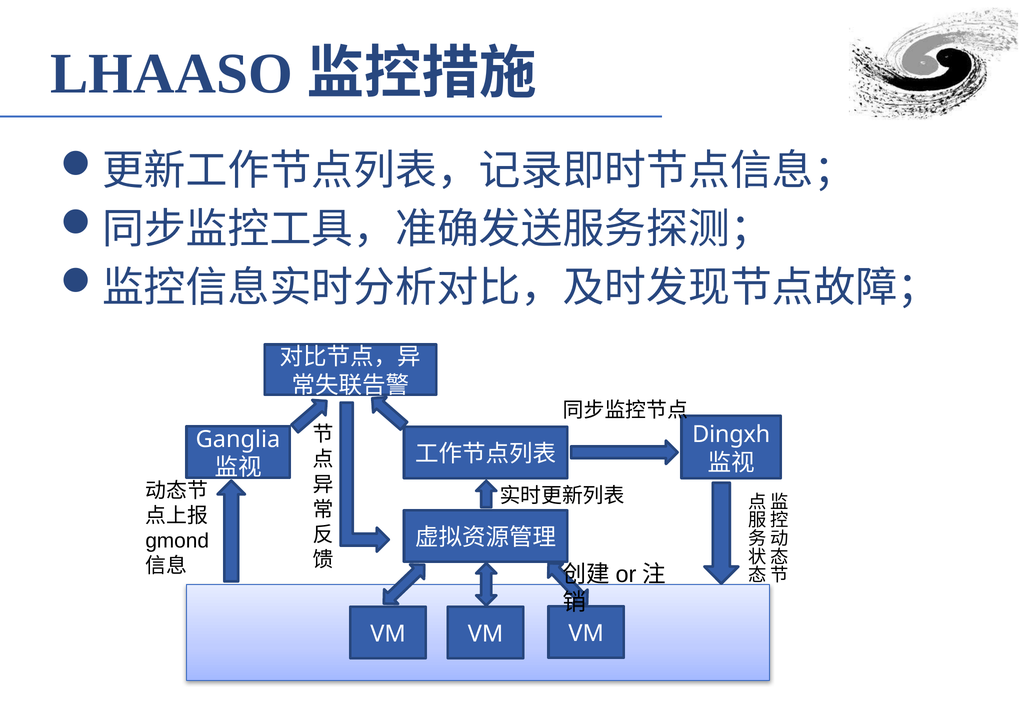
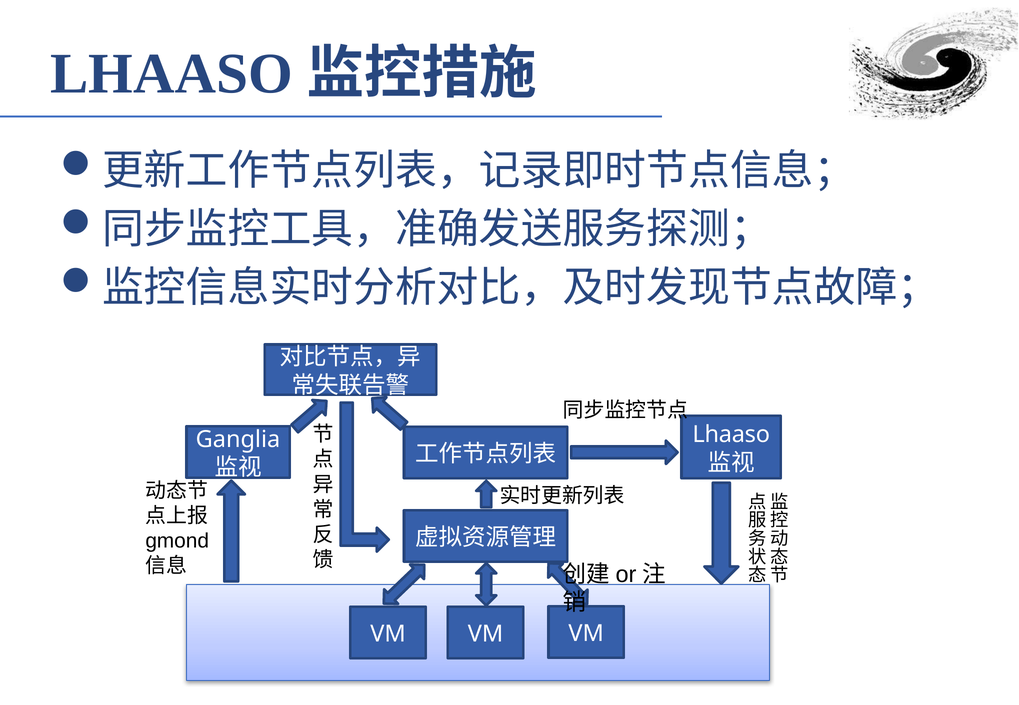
Dingxh at (731, 435): Dingxh -> Lhaaso
